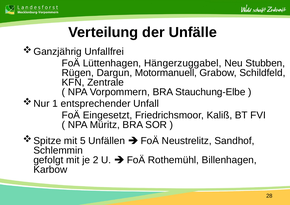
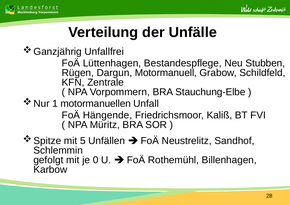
Hängerzuggabel: Hängerzuggabel -> Bestandespflege
entsprechender: entsprechender -> motormanuellen
Eingesetzt: Eingesetzt -> Hängende
2: 2 -> 0
